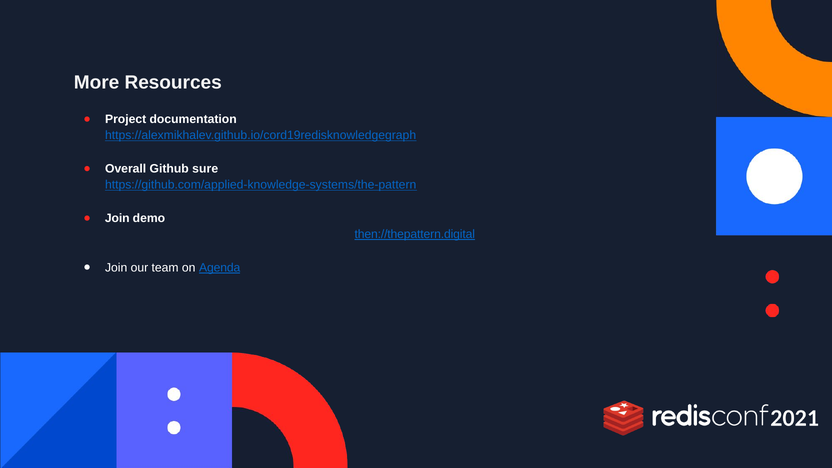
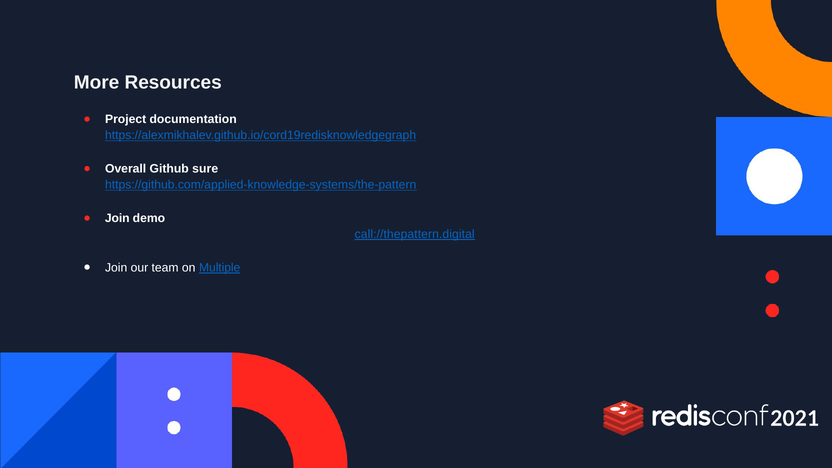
then://thepattern.digital: then://thepattern.digital -> call://thepattern.digital
Agenda: Agenda -> Multiple
